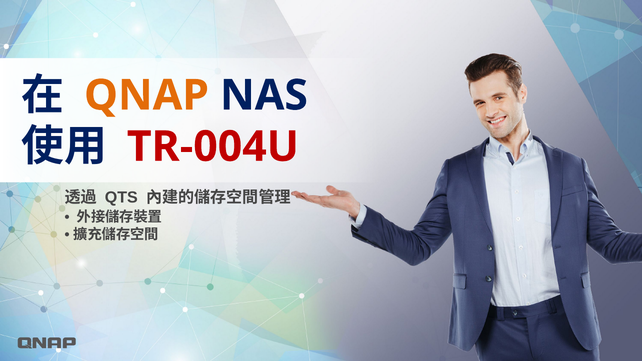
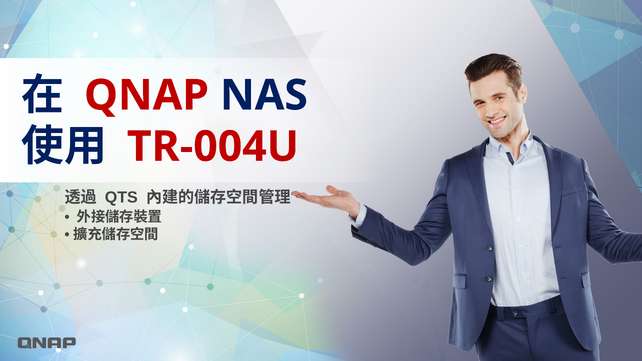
QNAP colour: orange -> red
